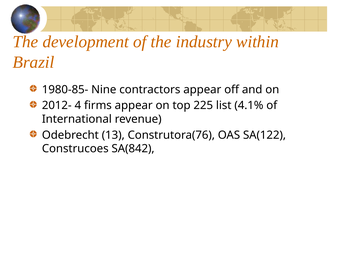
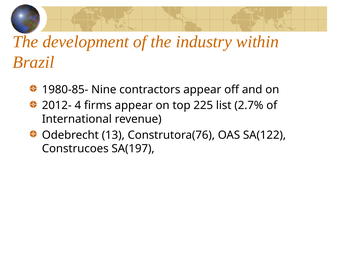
4.1%: 4.1% -> 2.7%
SA(842: SA(842 -> SA(197
